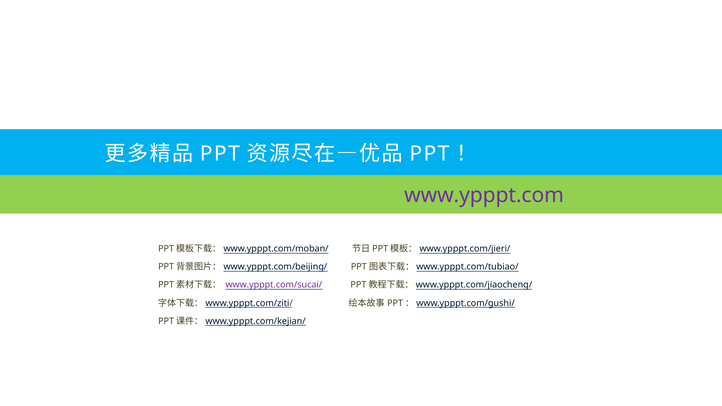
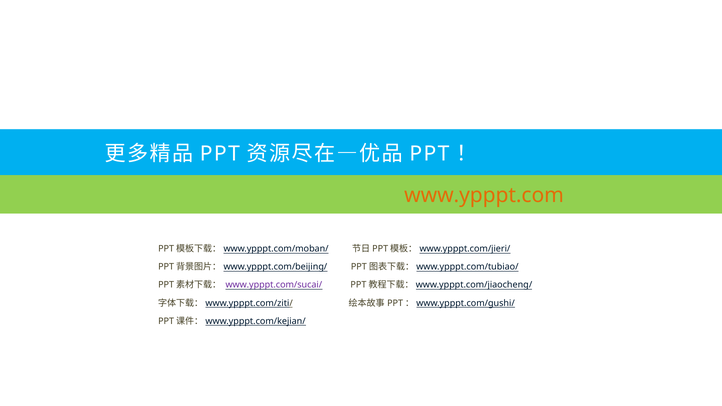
www.ypppt.com colour: purple -> orange
